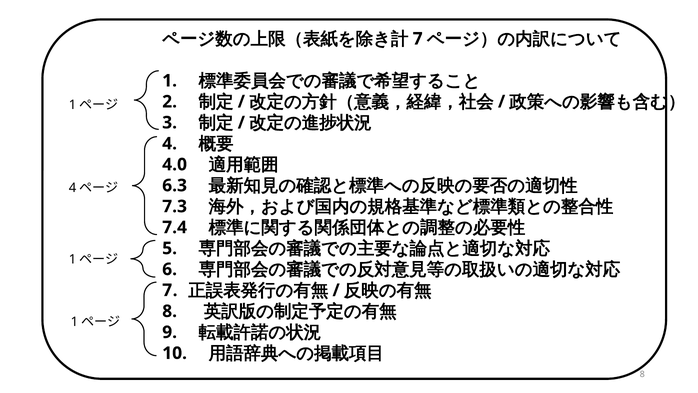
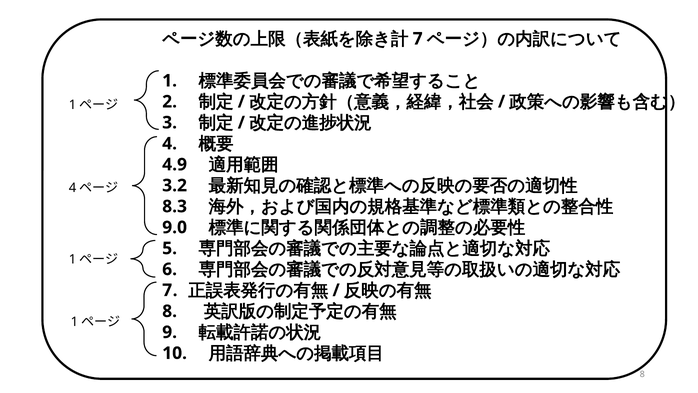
4.0: 4.0 -> 4.9
6.3: 6.3 -> 3.2
7.3: 7.3 -> 8.3
7.4: 7.4 -> 9.0
